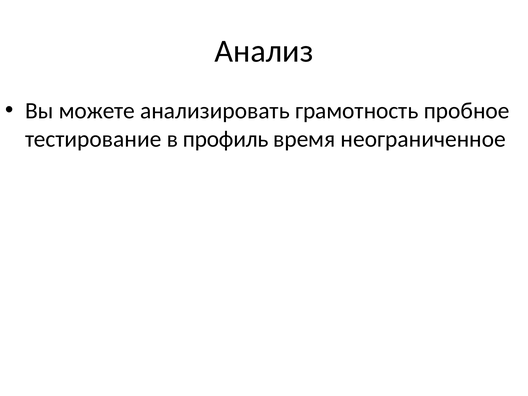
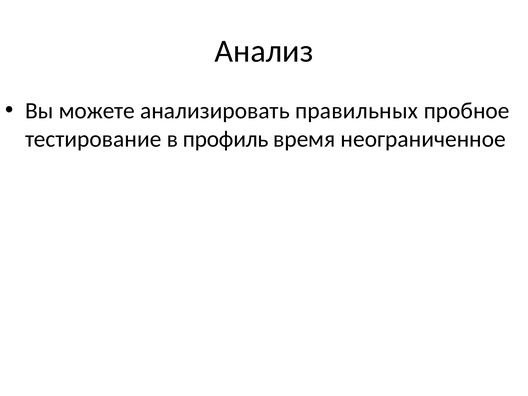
грамотность: грамотность -> правильных
